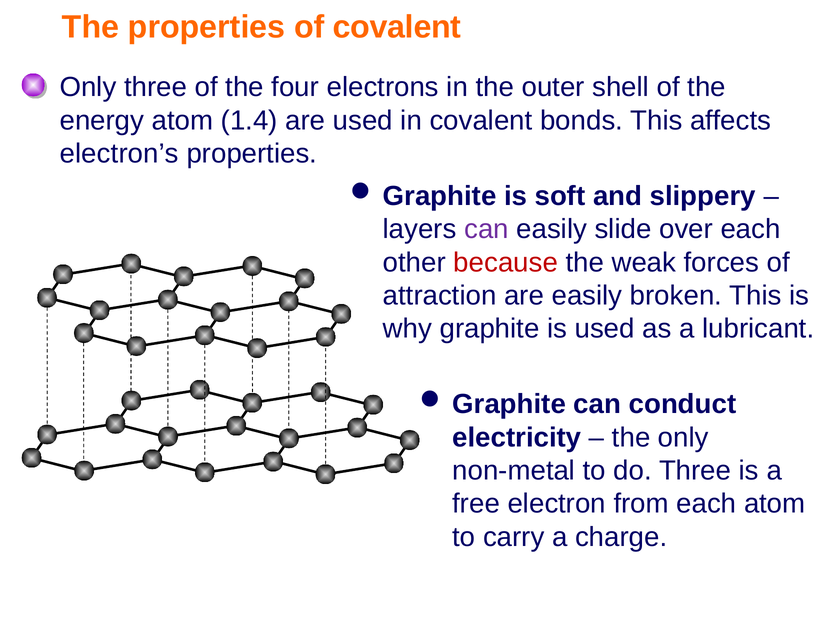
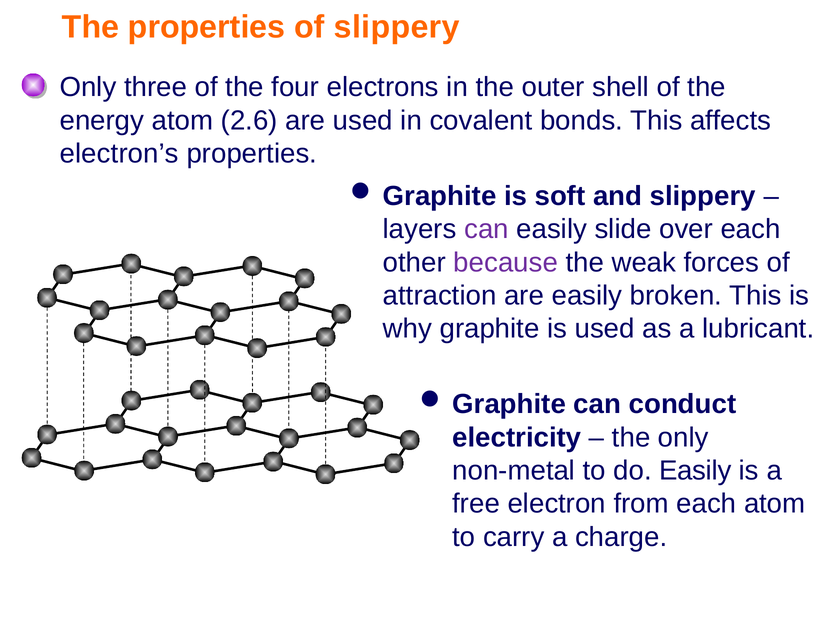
of covalent: covalent -> slippery
1.4: 1.4 -> 2.6
because colour: red -> purple
do Three: Three -> Easily
